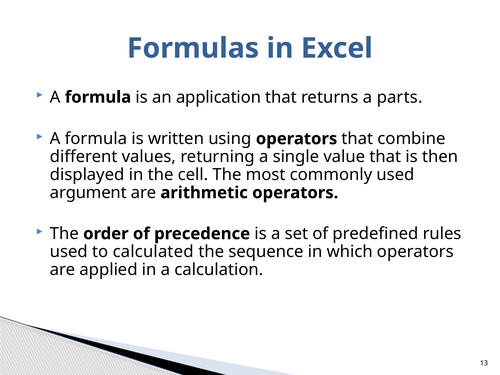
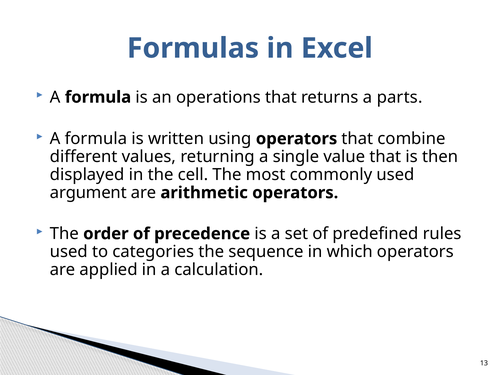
application: application -> operations
calculated: calculated -> categories
